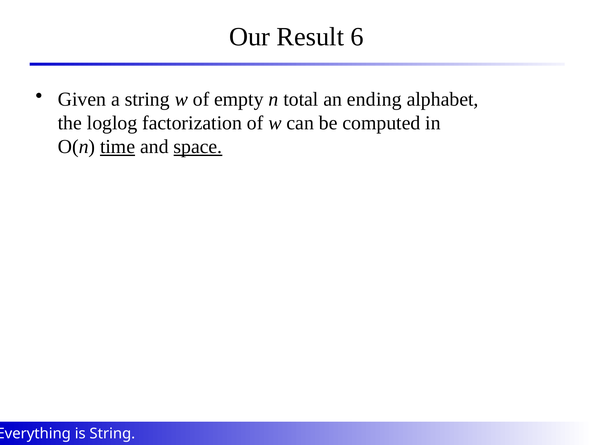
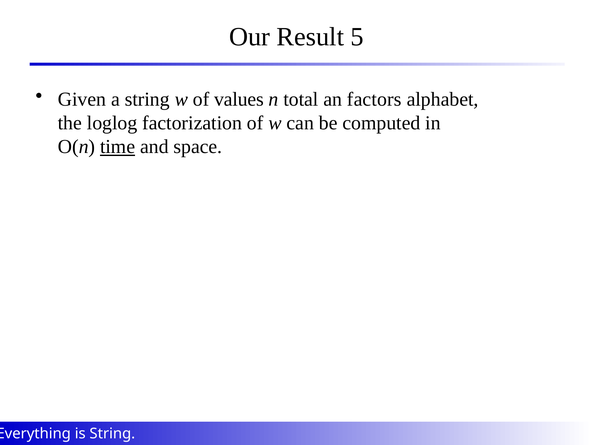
6: 6 -> 5
empty: empty -> values
ending: ending -> factors
space underline: present -> none
